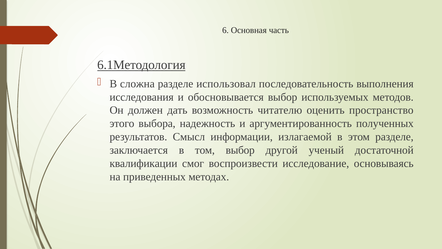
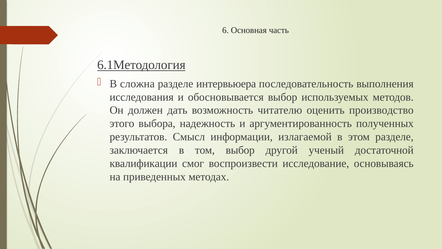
использовал: использовал -> интервьюера
пространство: пространство -> производство
